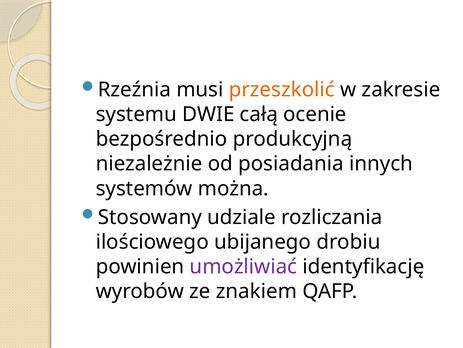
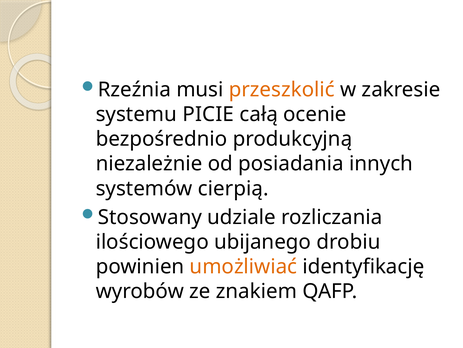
DWIE: DWIE -> PICIE
można: można -> cierpią
umożliwiać colour: purple -> orange
